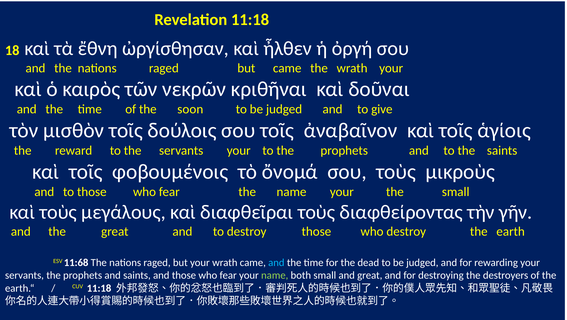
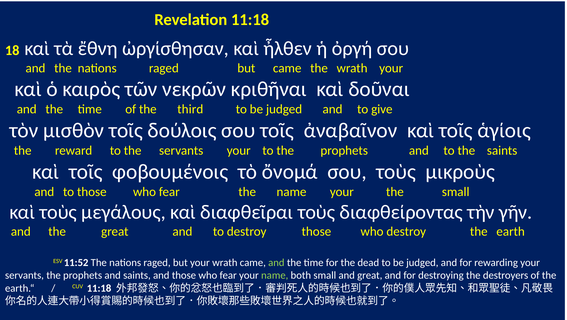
soon: soon -> third
11:68: 11:68 -> 11:52
and at (276, 262) colour: light blue -> light green
